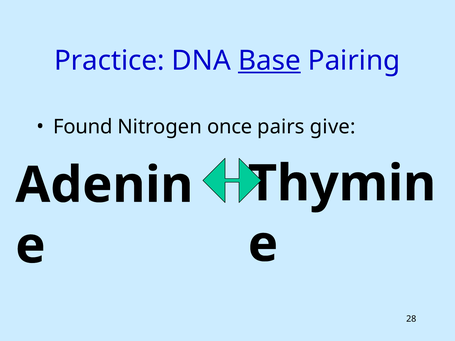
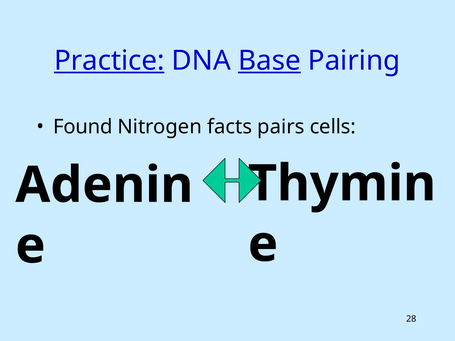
Practice underline: none -> present
once: once -> facts
give: give -> cells
